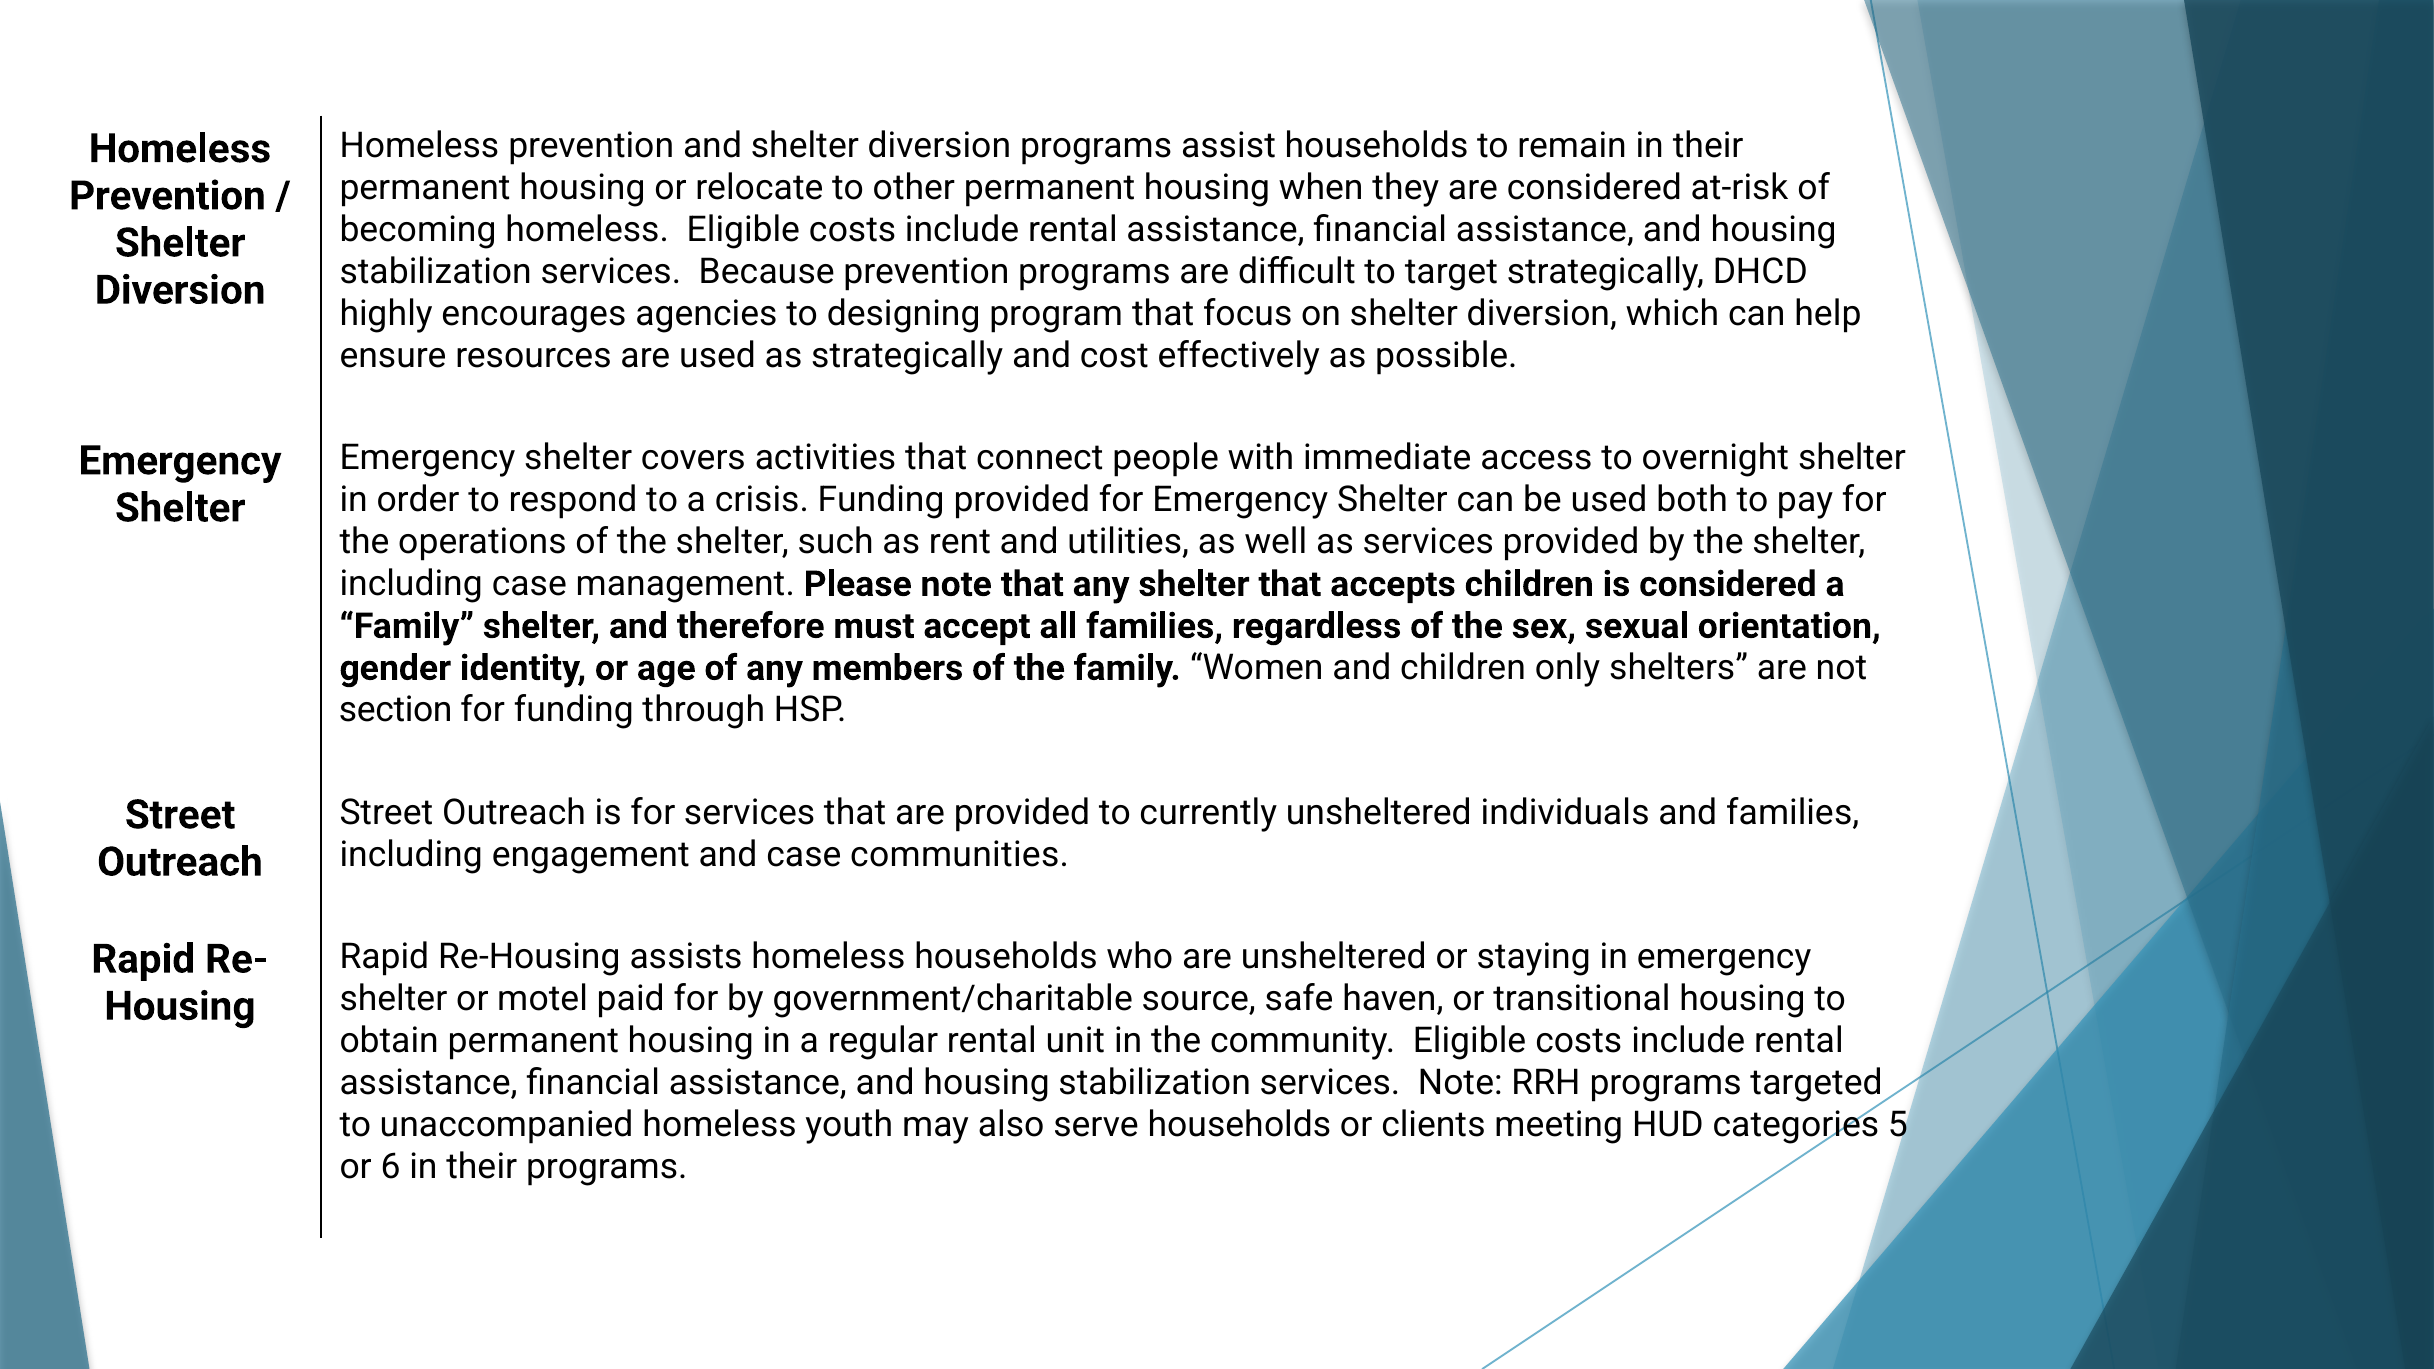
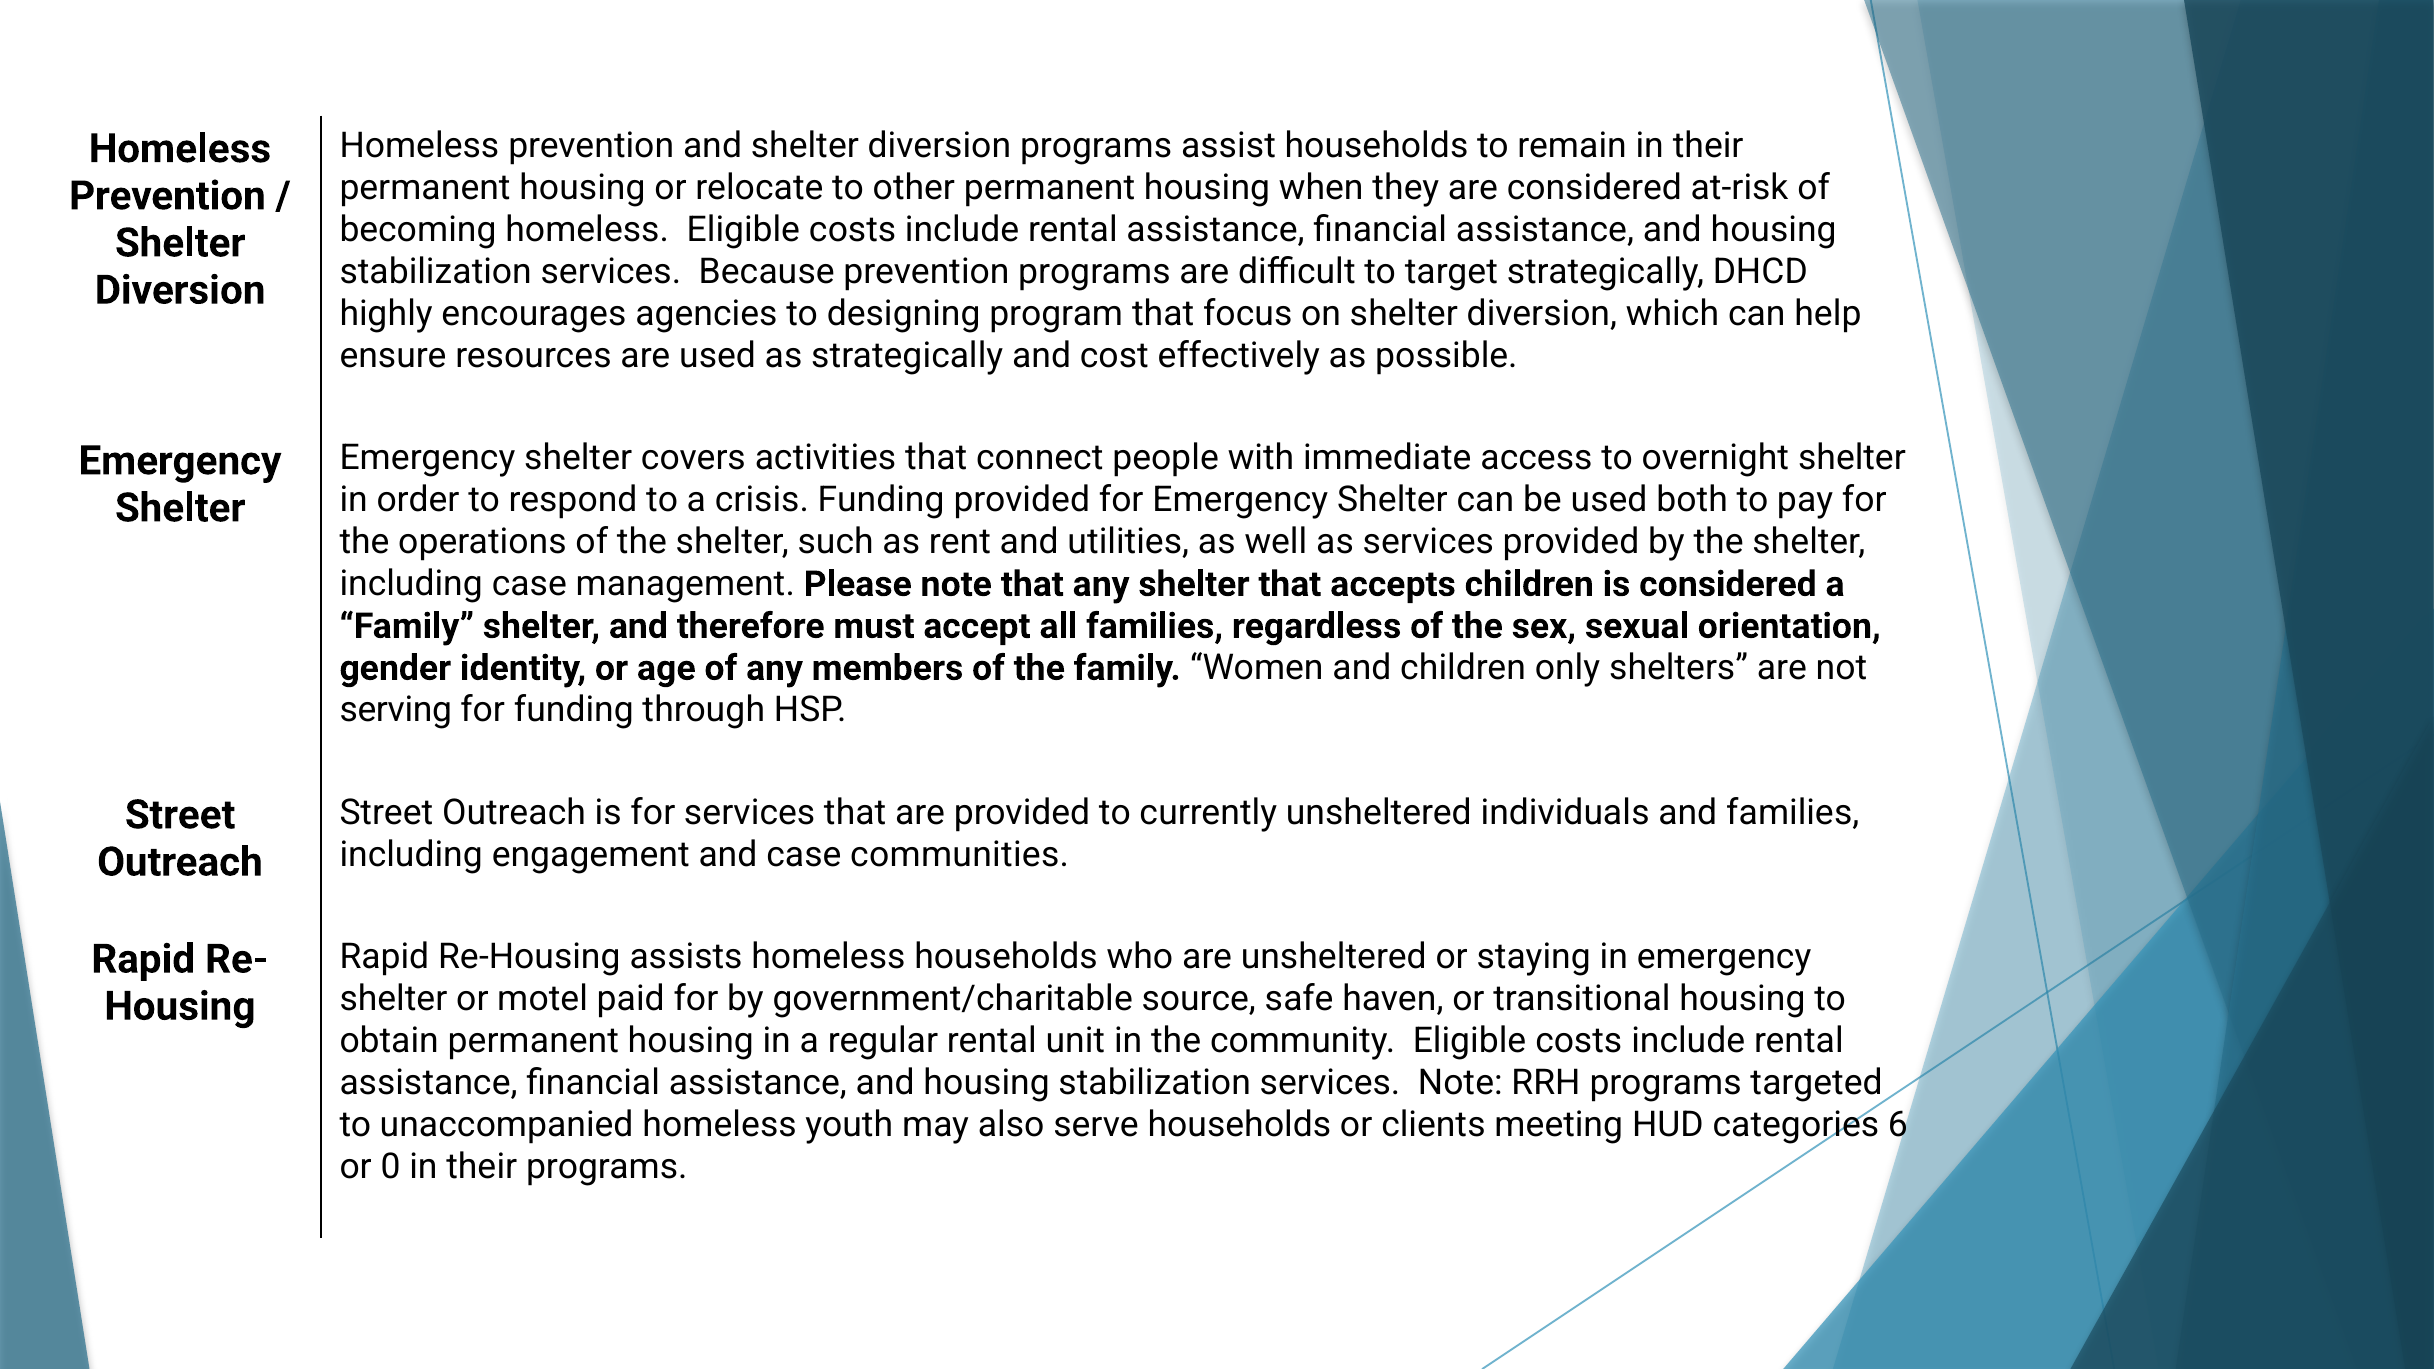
section: section -> serving
5: 5 -> 6
6: 6 -> 0
